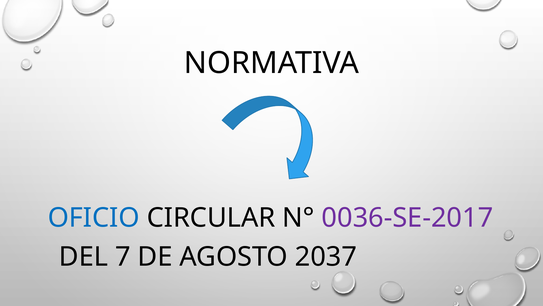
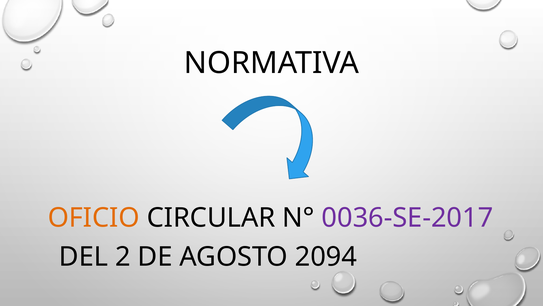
OFICIO colour: blue -> orange
7: 7 -> 2
2037: 2037 -> 2094
